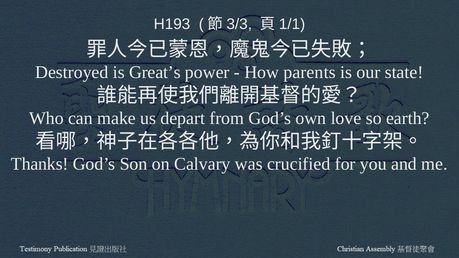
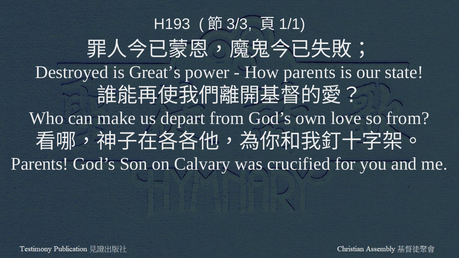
so earth: earth -> from
Thanks at (40, 164): Thanks -> Parents
